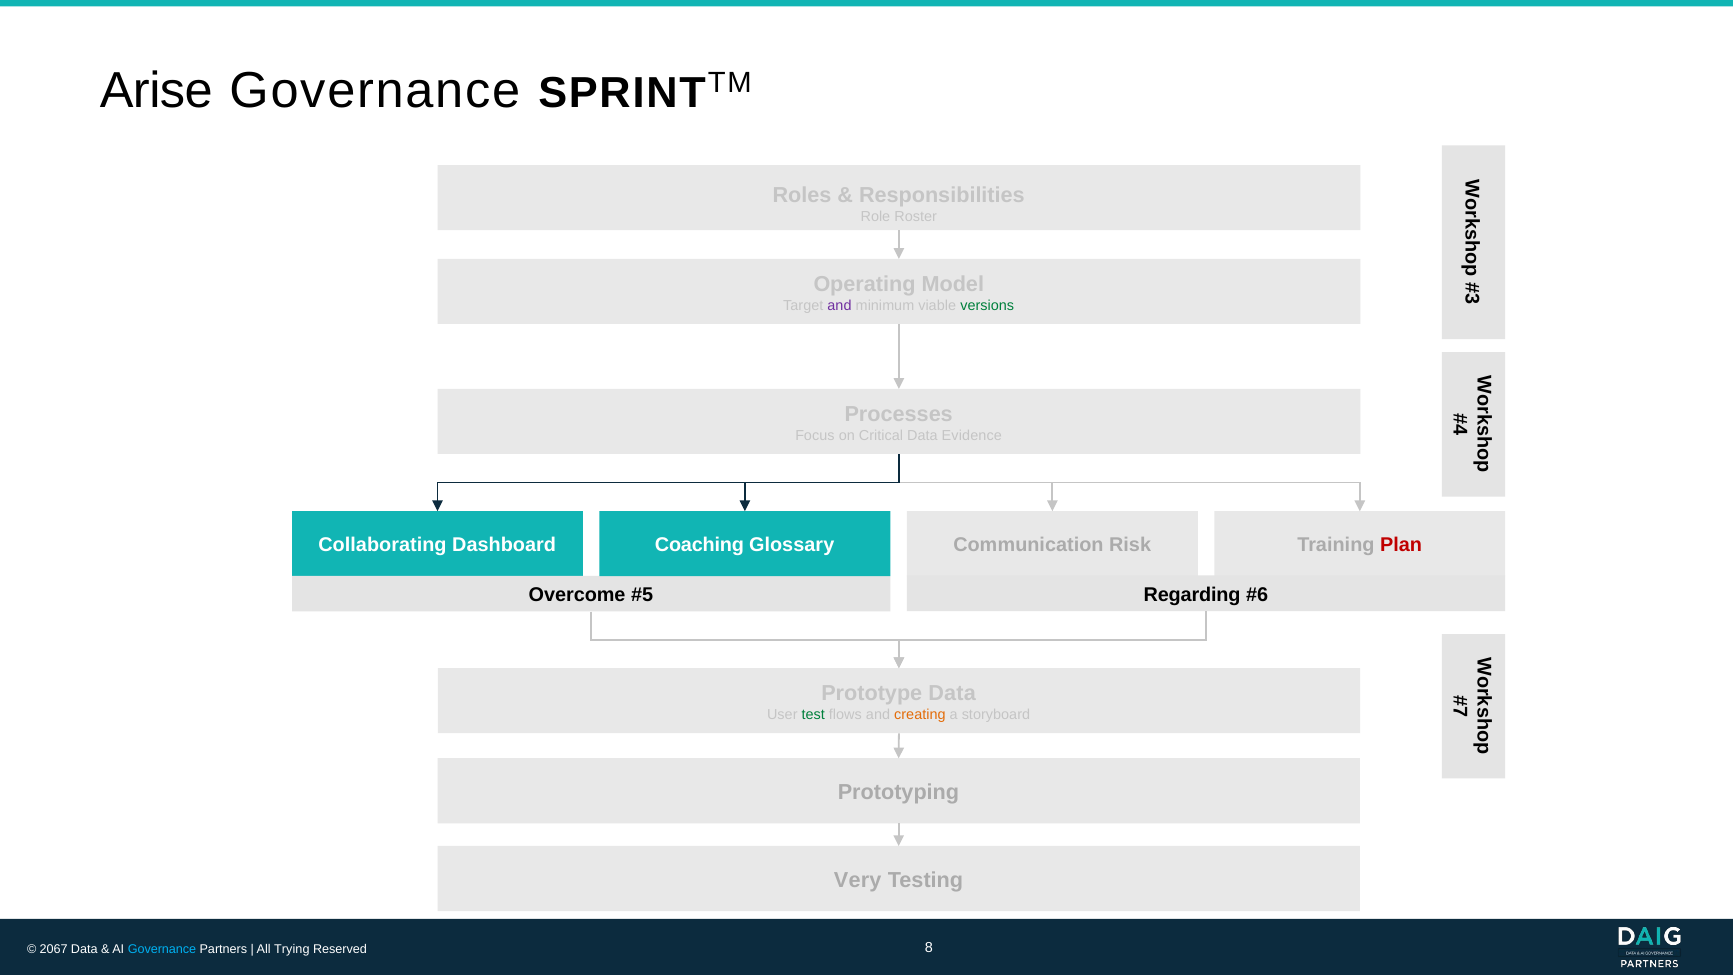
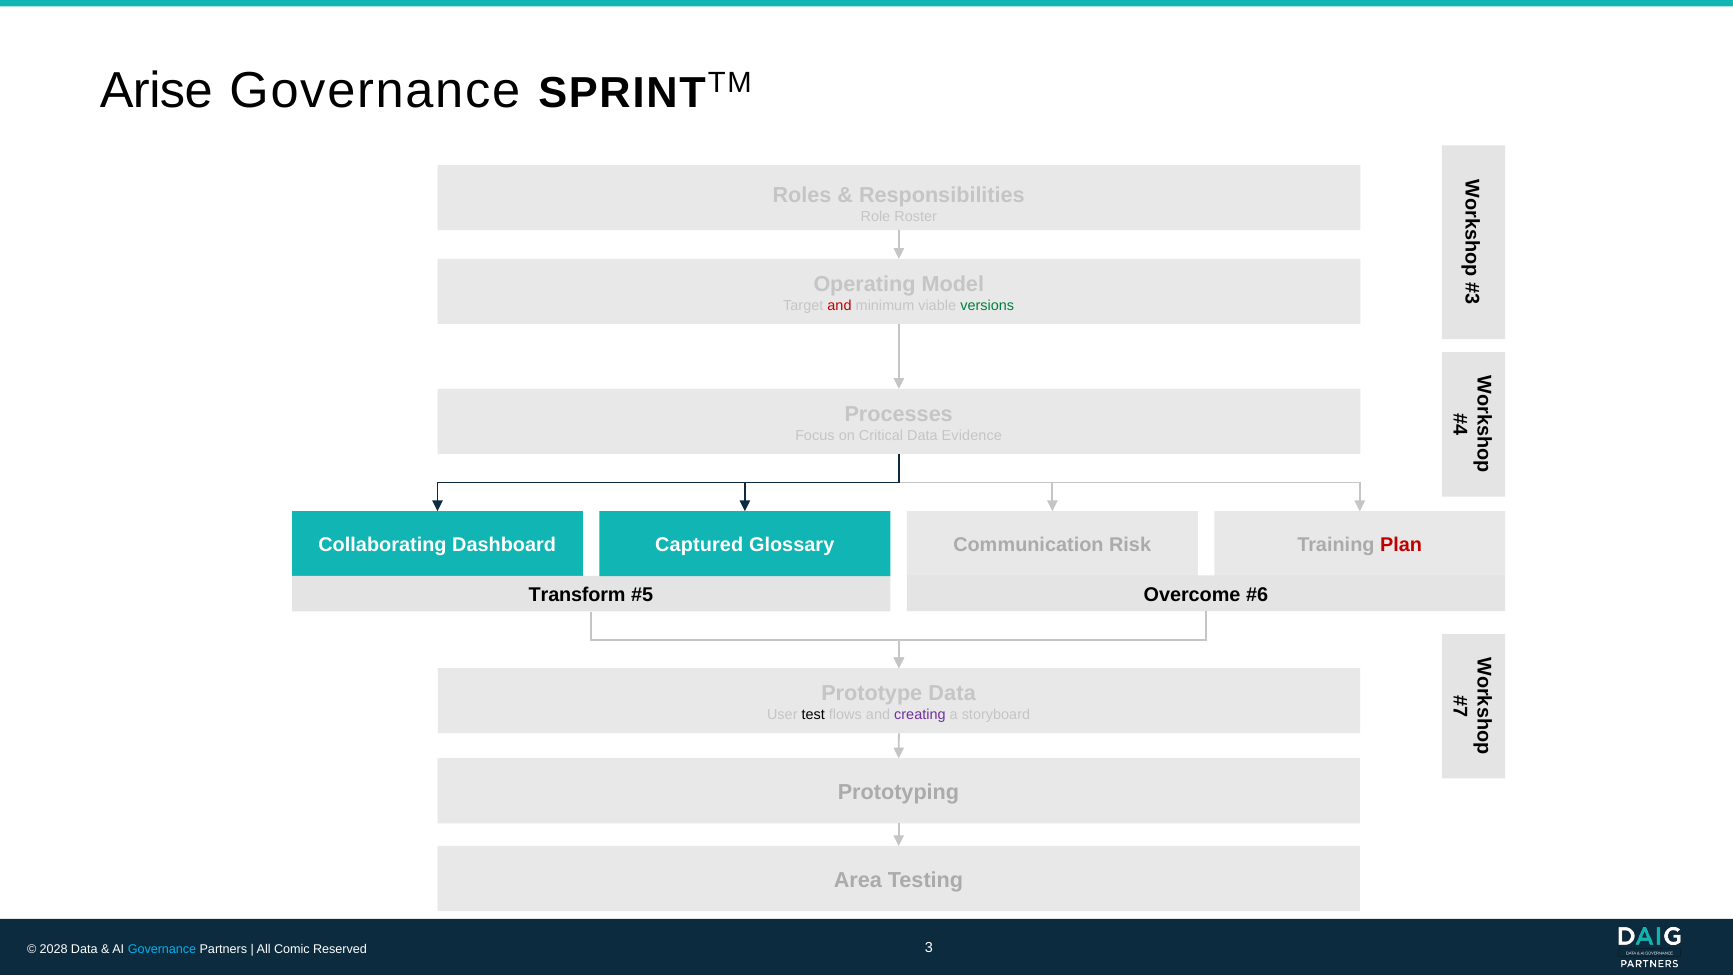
and at (839, 305) colour: purple -> red
Coaching: Coaching -> Captured
Regarding: Regarding -> Overcome
Overcome: Overcome -> Transform
test colour: green -> black
creating colour: orange -> purple
Very: Very -> Area
2067: 2067 -> 2028
Trying: Trying -> Comic
Reserved 8: 8 -> 3
